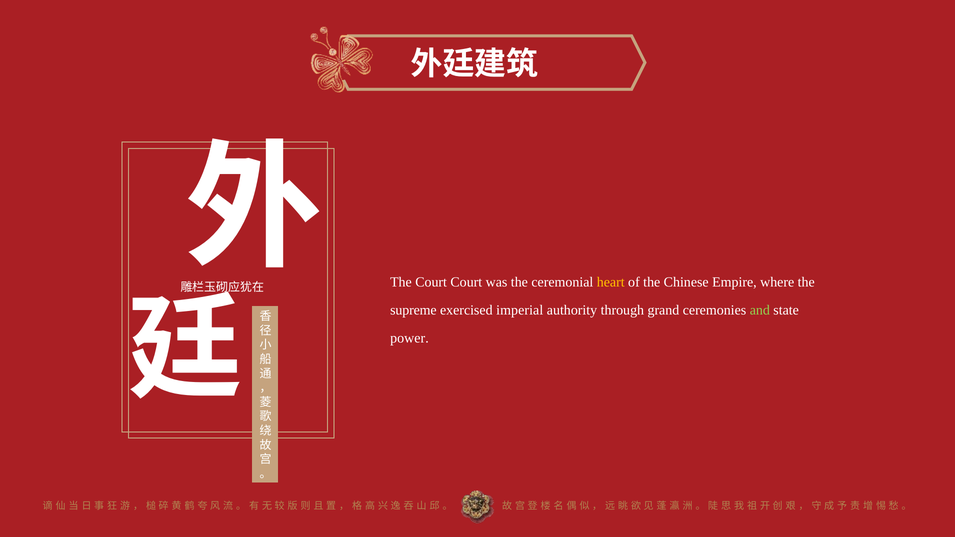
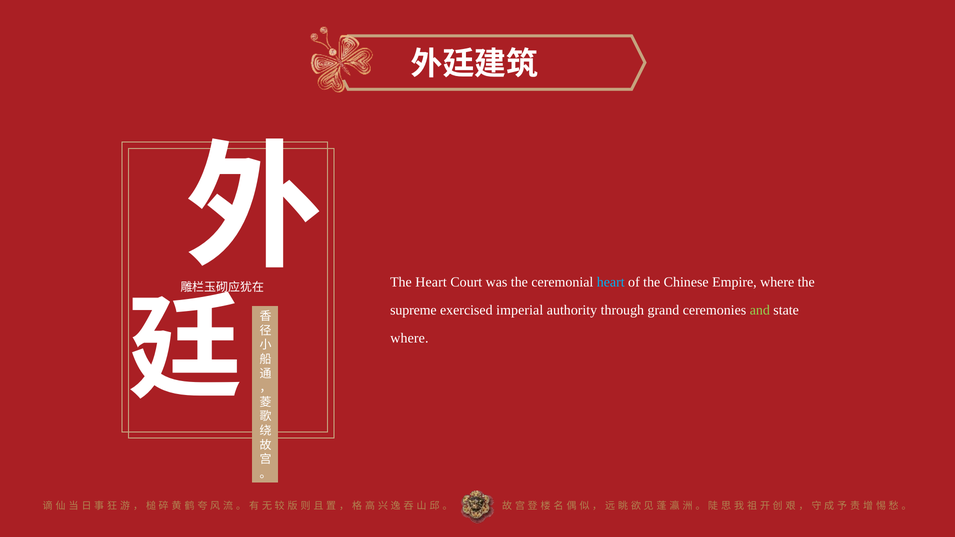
The Court: Court -> Heart
heart at (611, 282) colour: yellow -> light blue
power at (409, 338): power -> where
